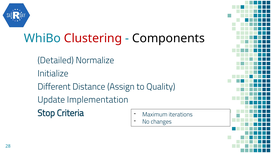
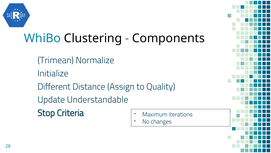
Clustering colour: red -> black
Detailed: Detailed -> Trimean
Implementation: Implementation -> Understandable
